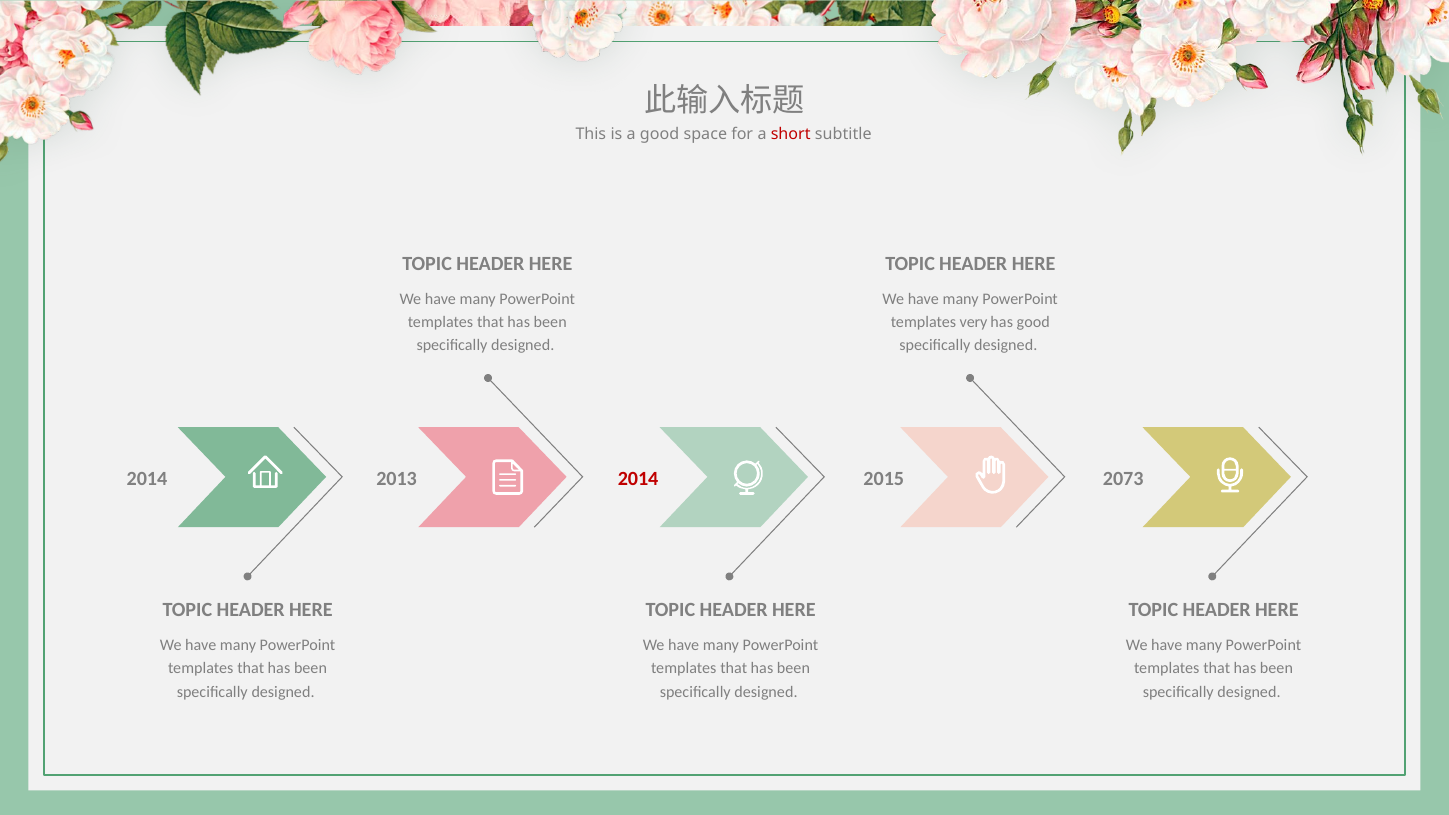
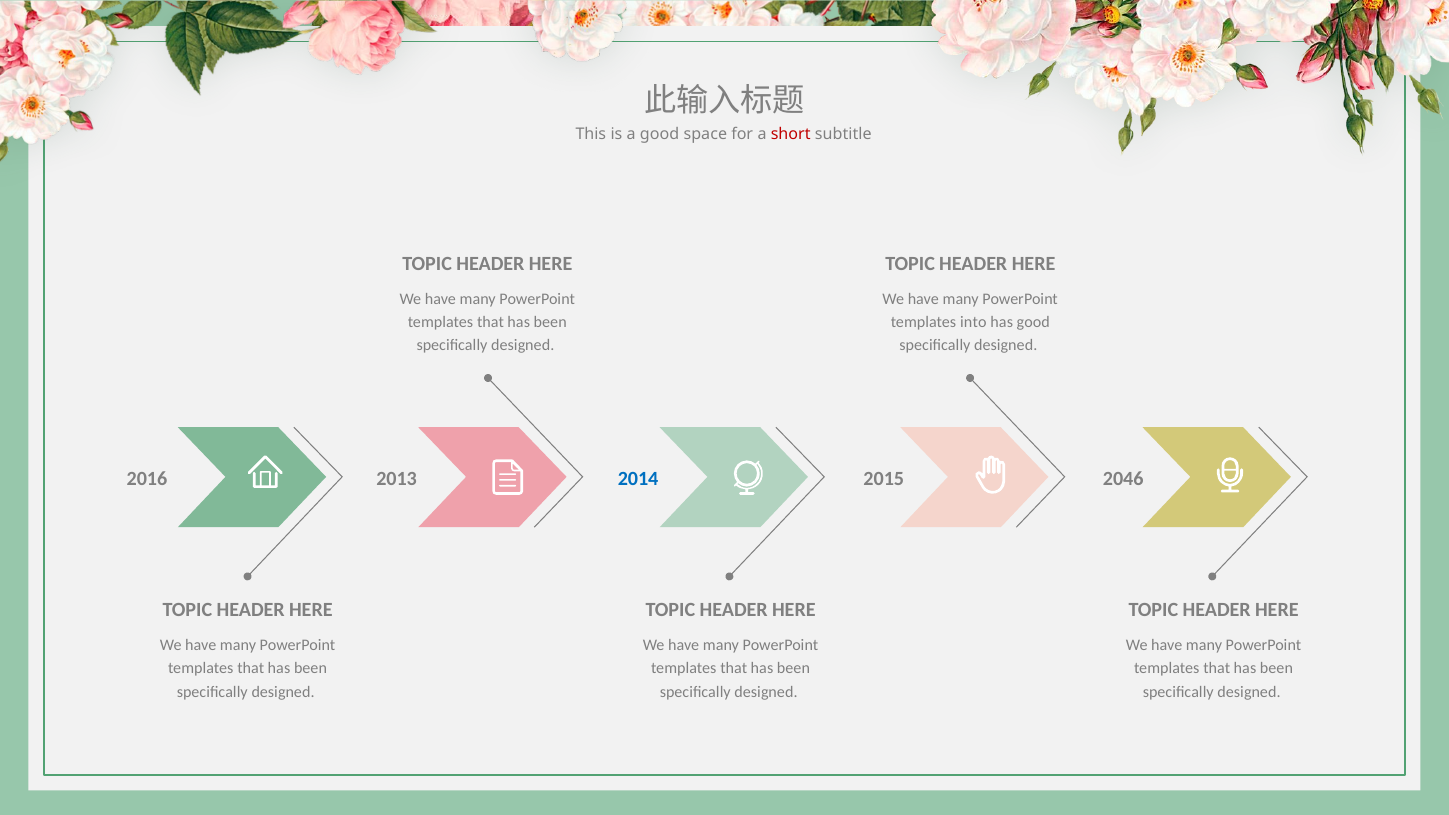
very: very -> into
2014 at (147, 479): 2014 -> 2016
2014 at (638, 479) colour: red -> blue
2073: 2073 -> 2046
